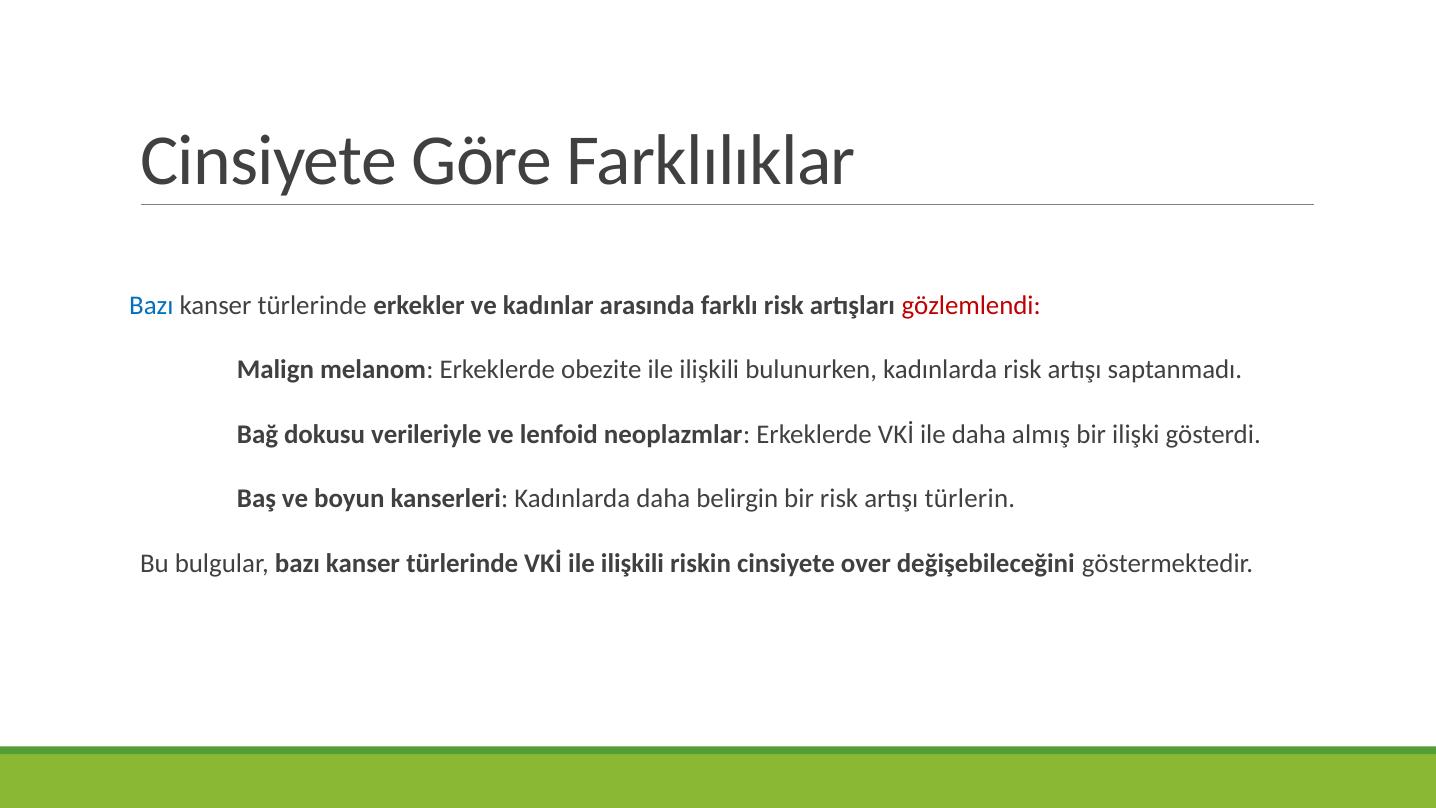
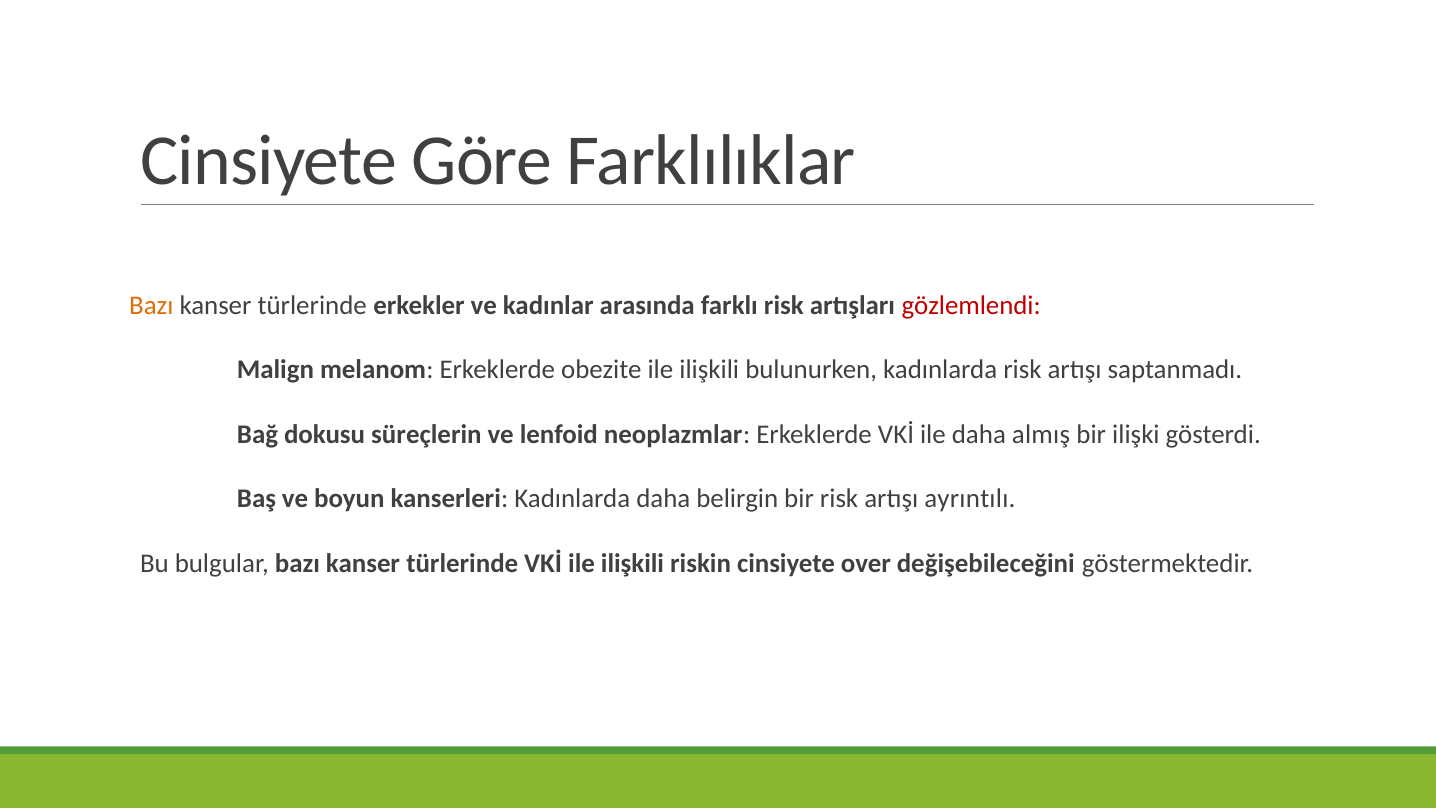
Bazı at (151, 305) colour: blue -> orange
verileriyle: verileriyle -> süreçlerin
türlerin: türlerin -> ayrıntılı
